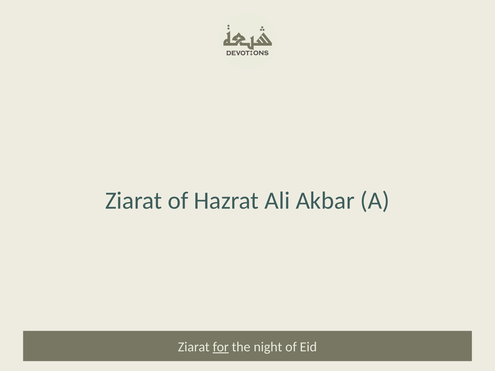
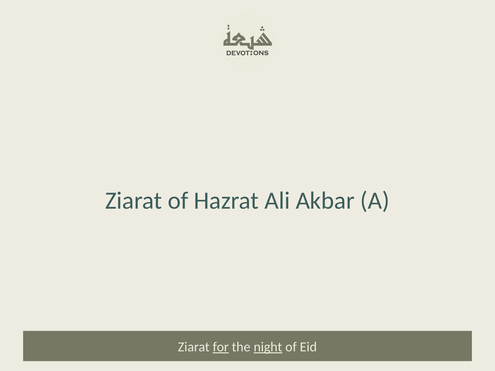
night underline: none -> present
